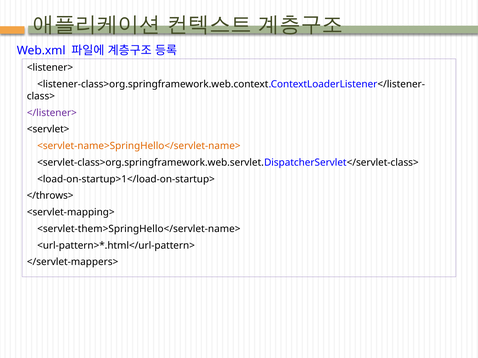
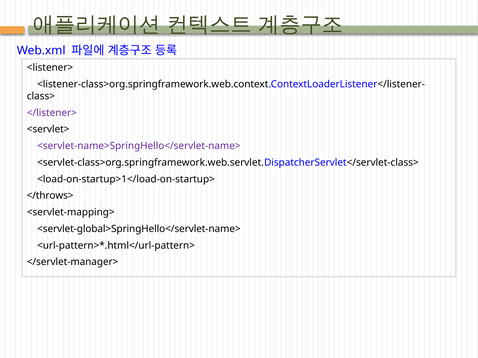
<servlet-name>SpringHello</servlet-name> colour: orange -> purple
<servlet-them>SpringHello</servlet-name>: <servlet-them>SpringHello</servlet-name> -> <servlet-global>SpringHello</servlet-name>
</servlet-mappers>: </servlet-mappers> -> </servlet-manager>
